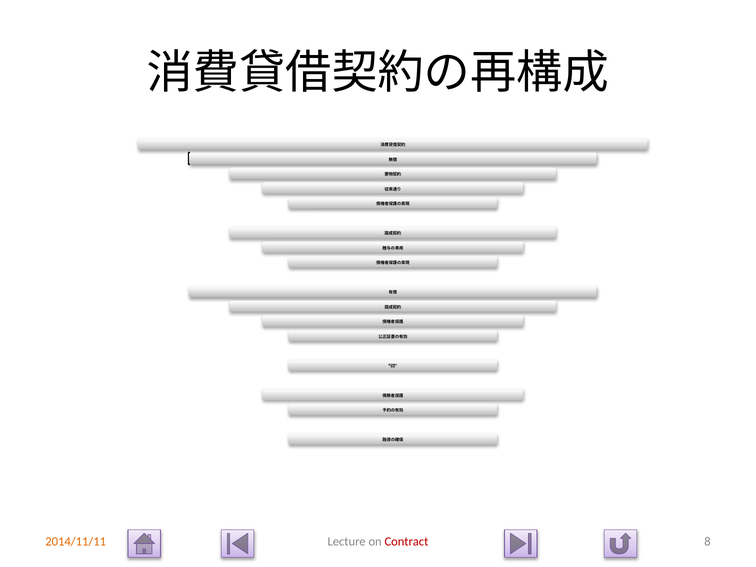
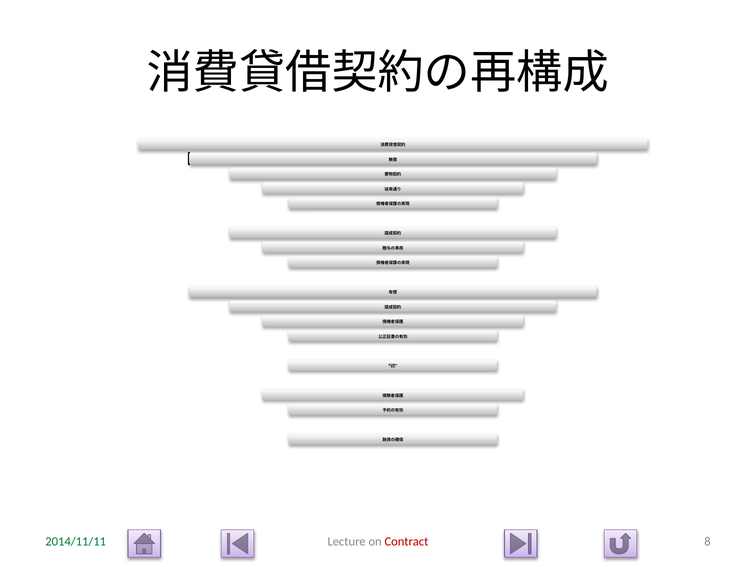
2014/11/11 colour: orange -> green
